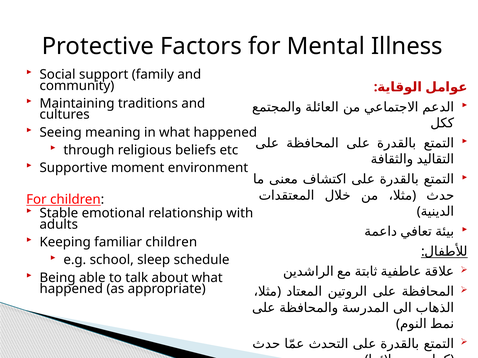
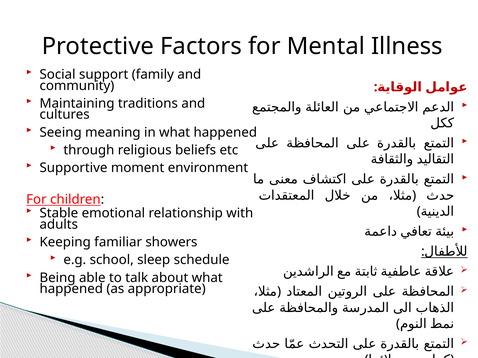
familiar children: children -> showers
